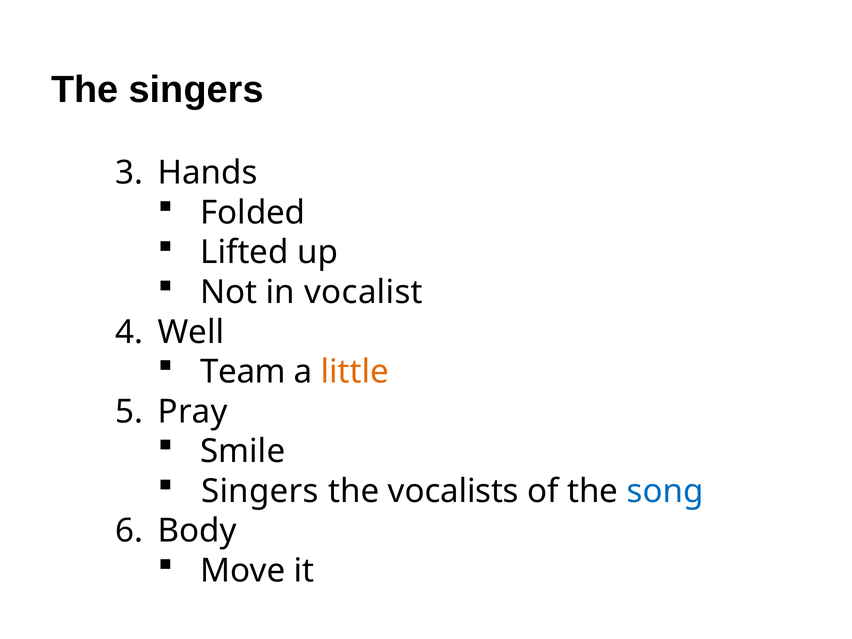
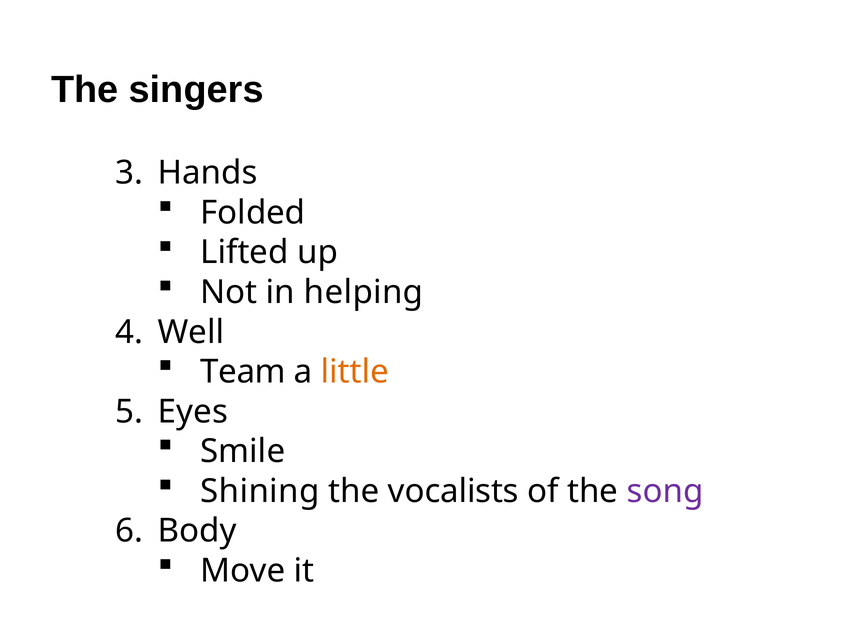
vocalist: vocalist -> helping
Pray: Pray -> Eyes
Singers at (260, 491): Singers -> Shining
song colour: blue -> purple
